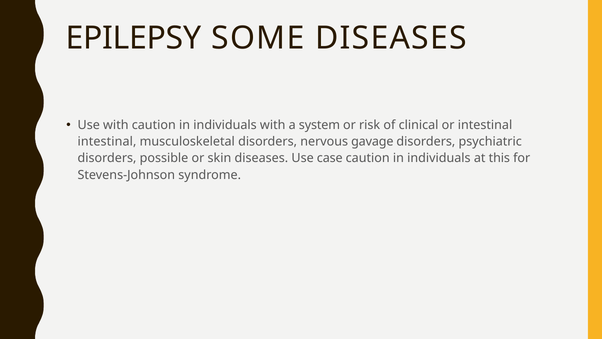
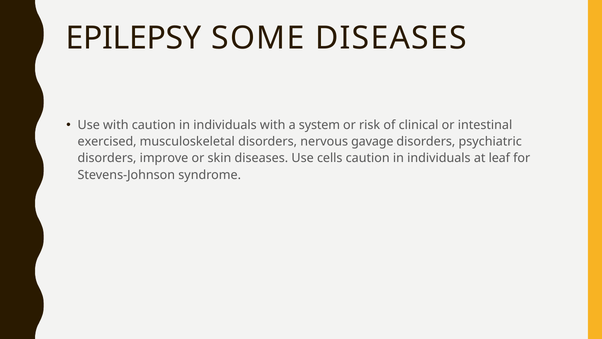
intestinal at (107, 142): intestinal -> exercised
possible: possible -> improve
case: case -> cells
this: this -> leaf
